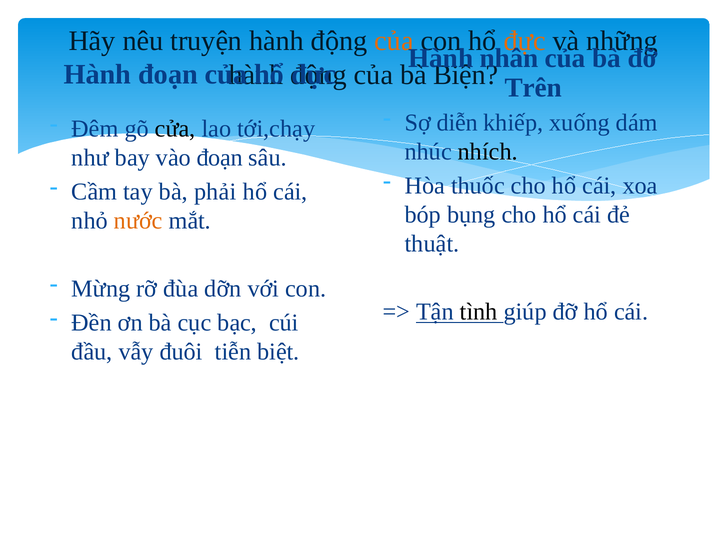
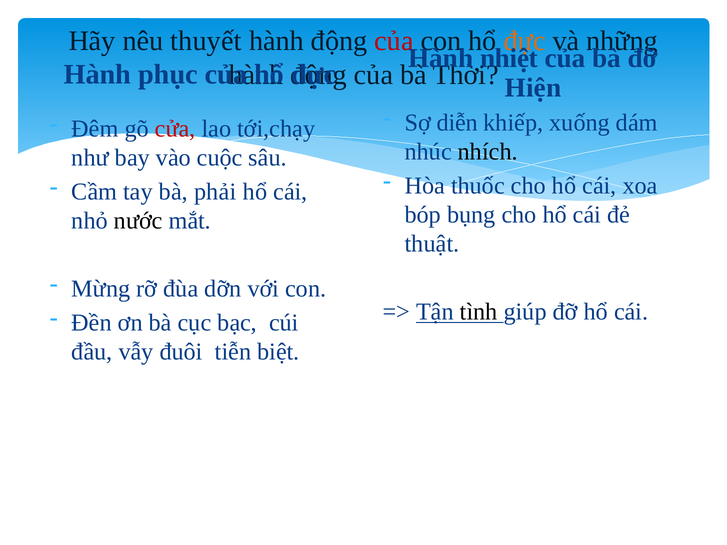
truyện: truyện -> thuyết
của at (394, 41) colour: orange -> red
nhân: nhân -> nhiệt
Hành đoạn: đoạn -> phục
Biện: Biện -> Thời
Trên: Trên -> Hiện
cửa colour: black -> red
vào đoạn: đoạn -> cuộc
nước colour: orange -> black
